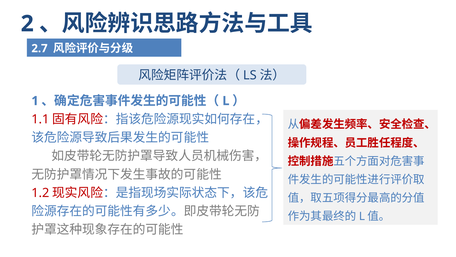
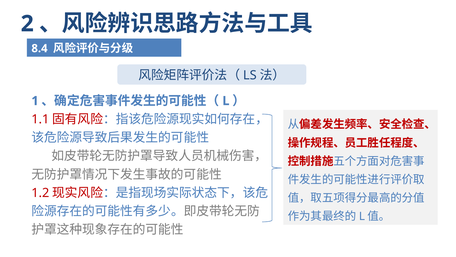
2.7: 2.7 -> 8.4
